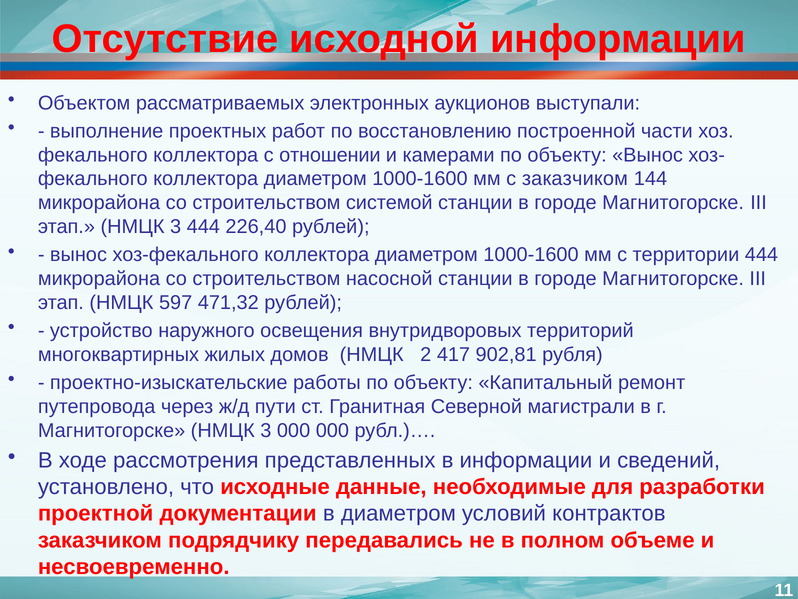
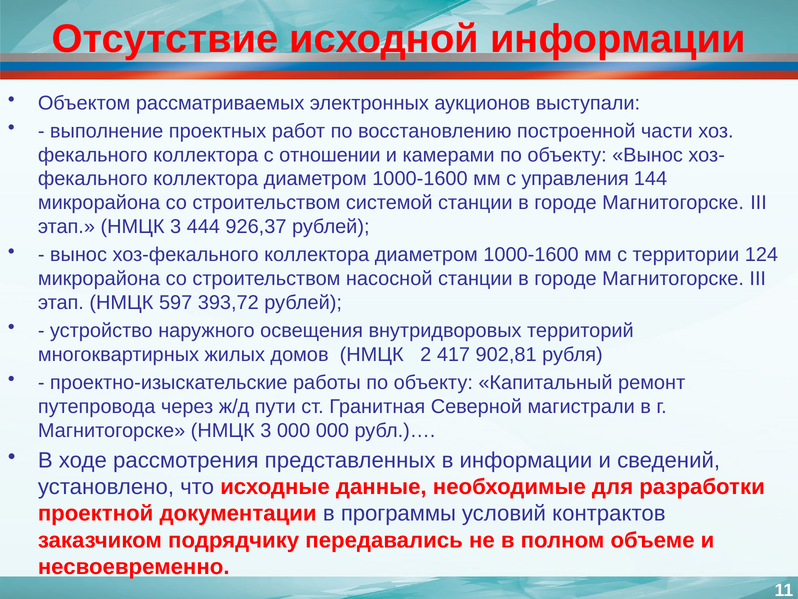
с заказчиком: заказчиком -> управления
226,40: 226,40 -> 926,37
территории 444: 444 -> 124
471,32: 471,32 -> 393,72
в диаметром: диаметром -> программы
